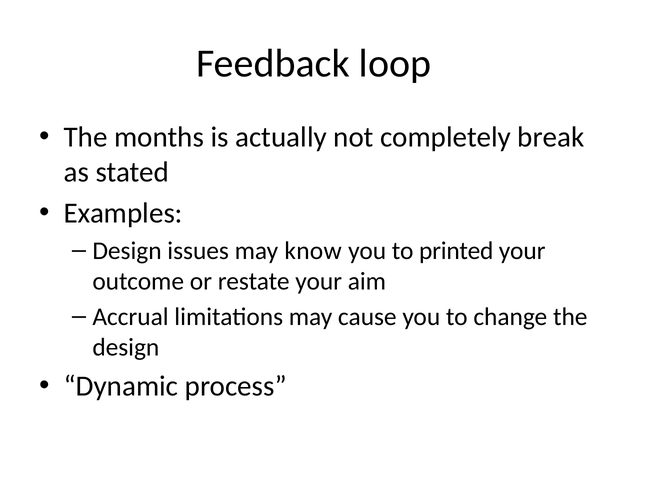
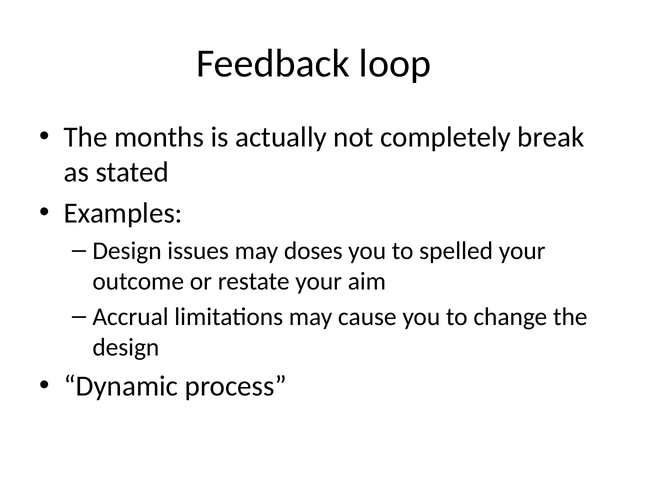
know: know -> doses
printed: printed -> spelled
